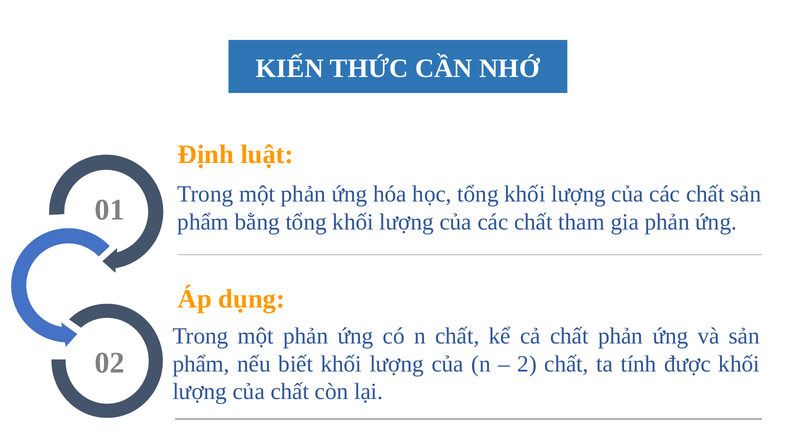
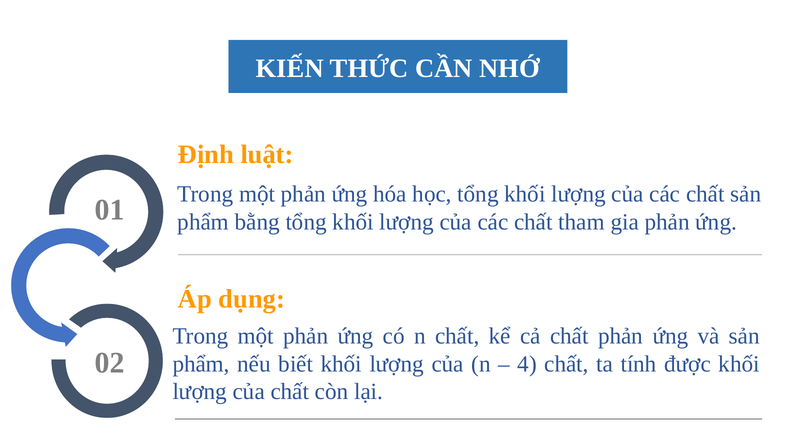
2: 2 -> 4
